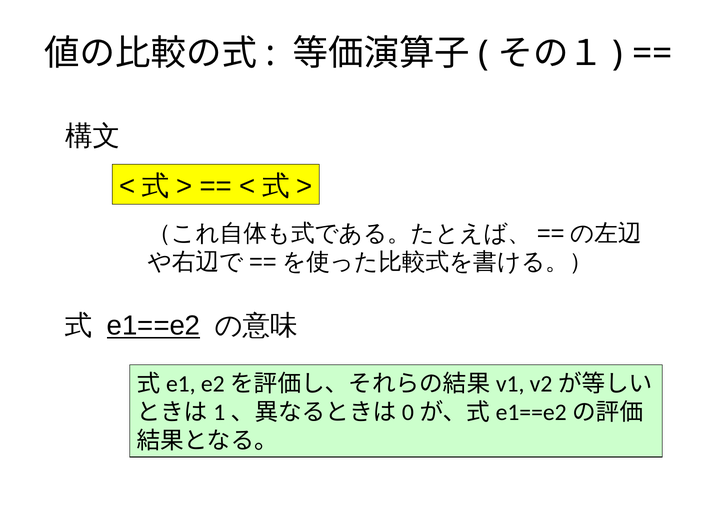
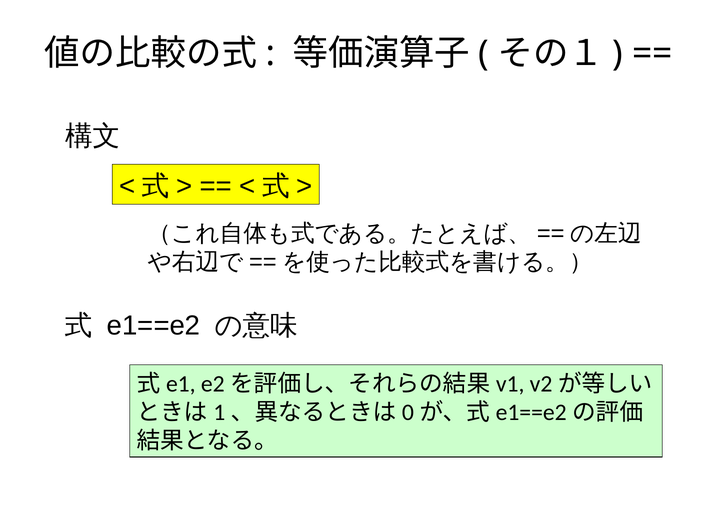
e1==e2 underline: present -> none
